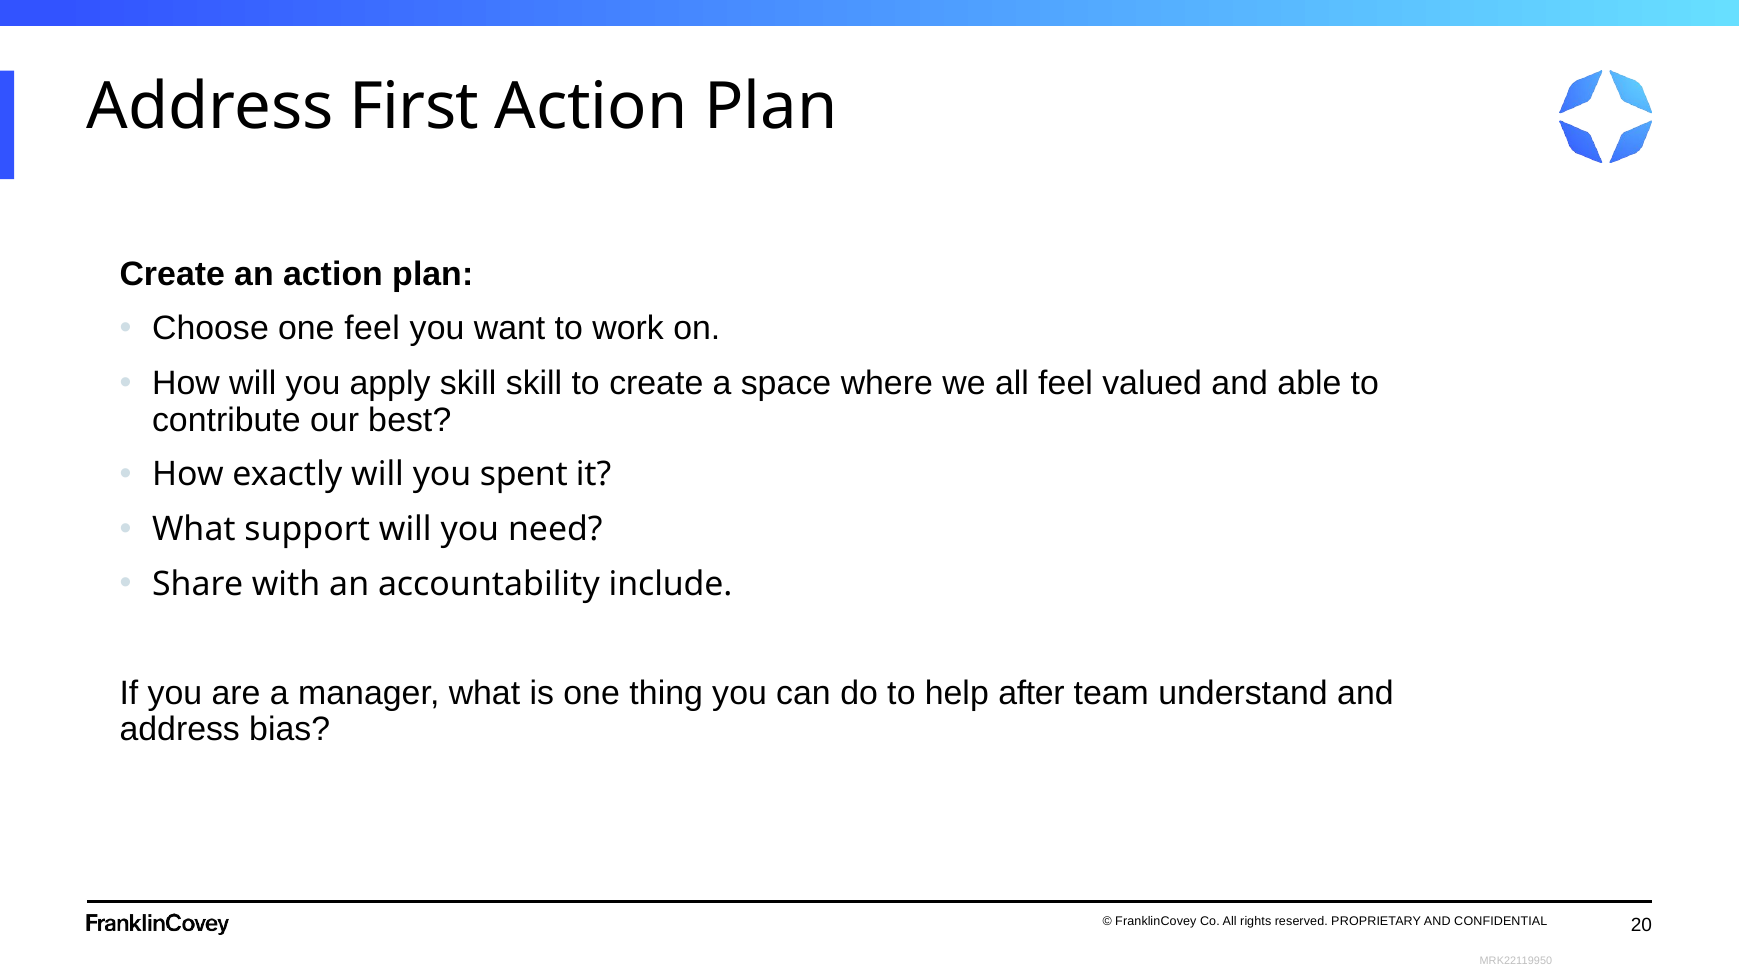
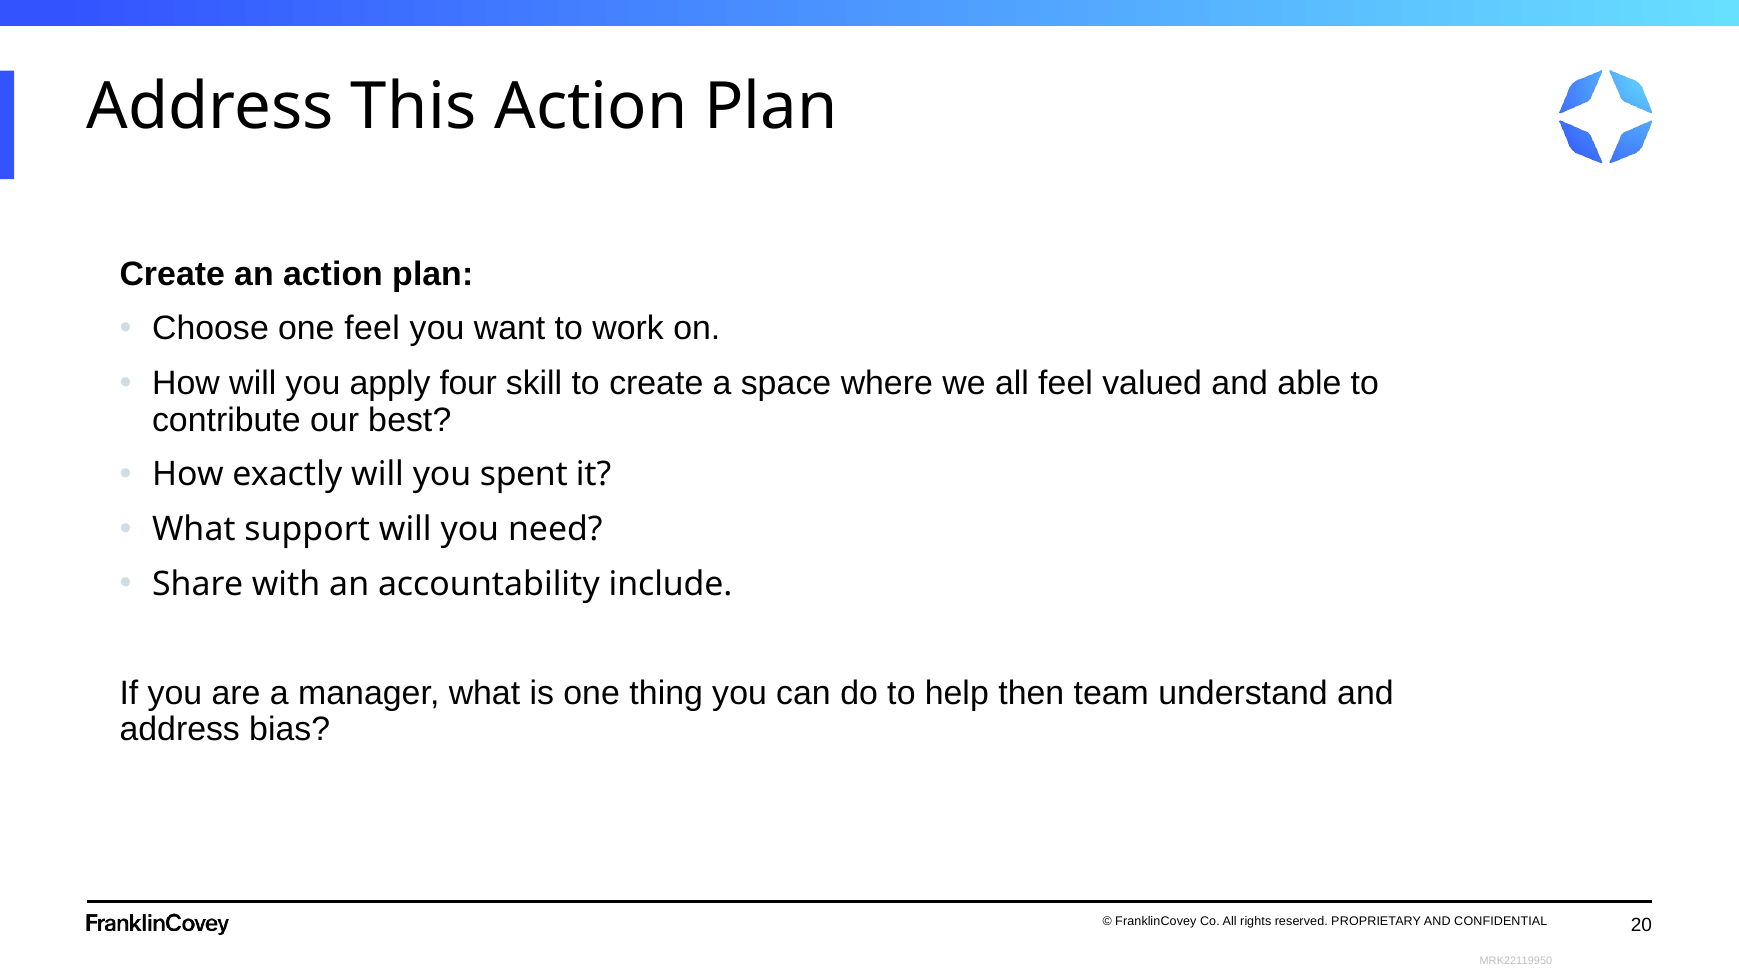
First: First -> This
apply skill: skill -> four
after: after -> then
